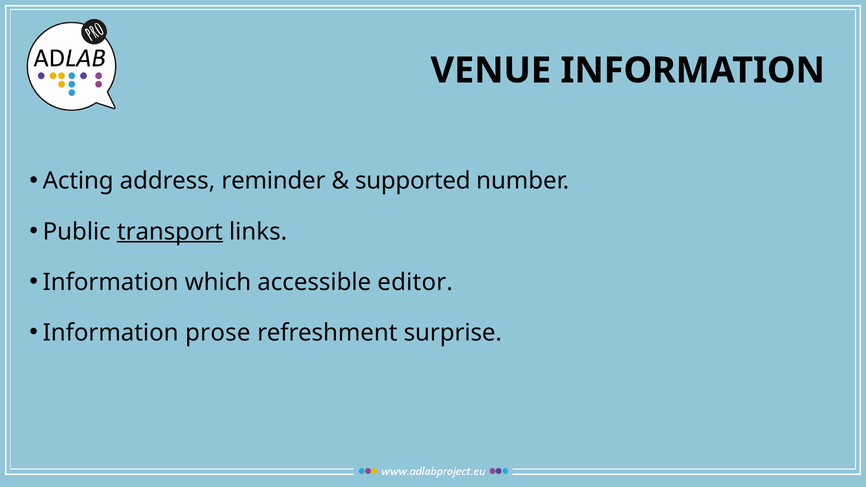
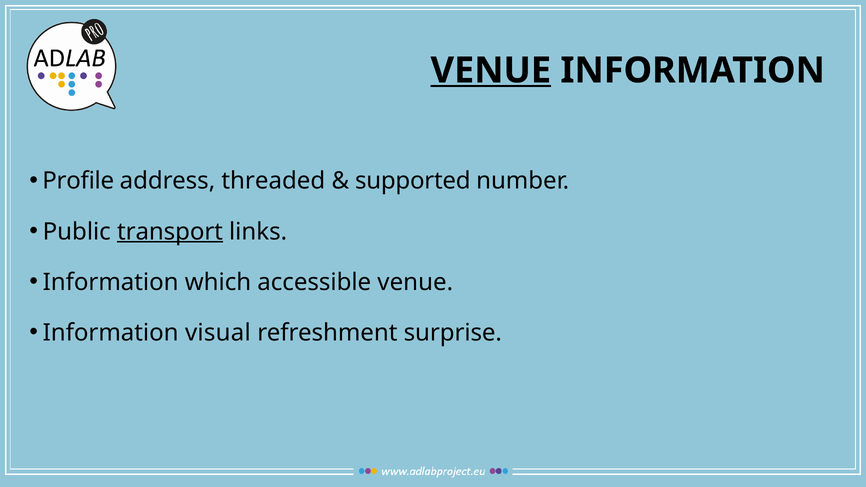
VENUE at (491, 70) underline: none -> present
Acting: Acting -> Profile
reminder: reminder -> threaded
accessible editor: editor -> venue
prose: prose -> visual
